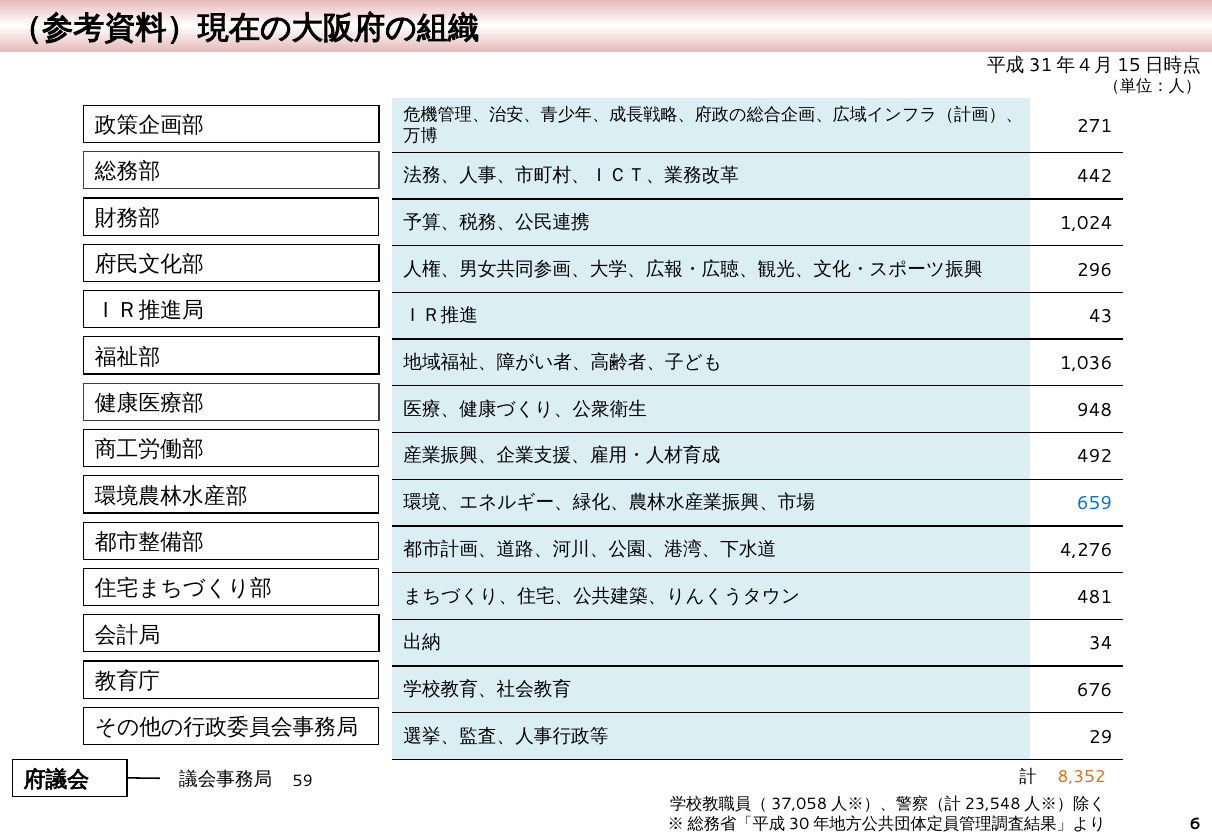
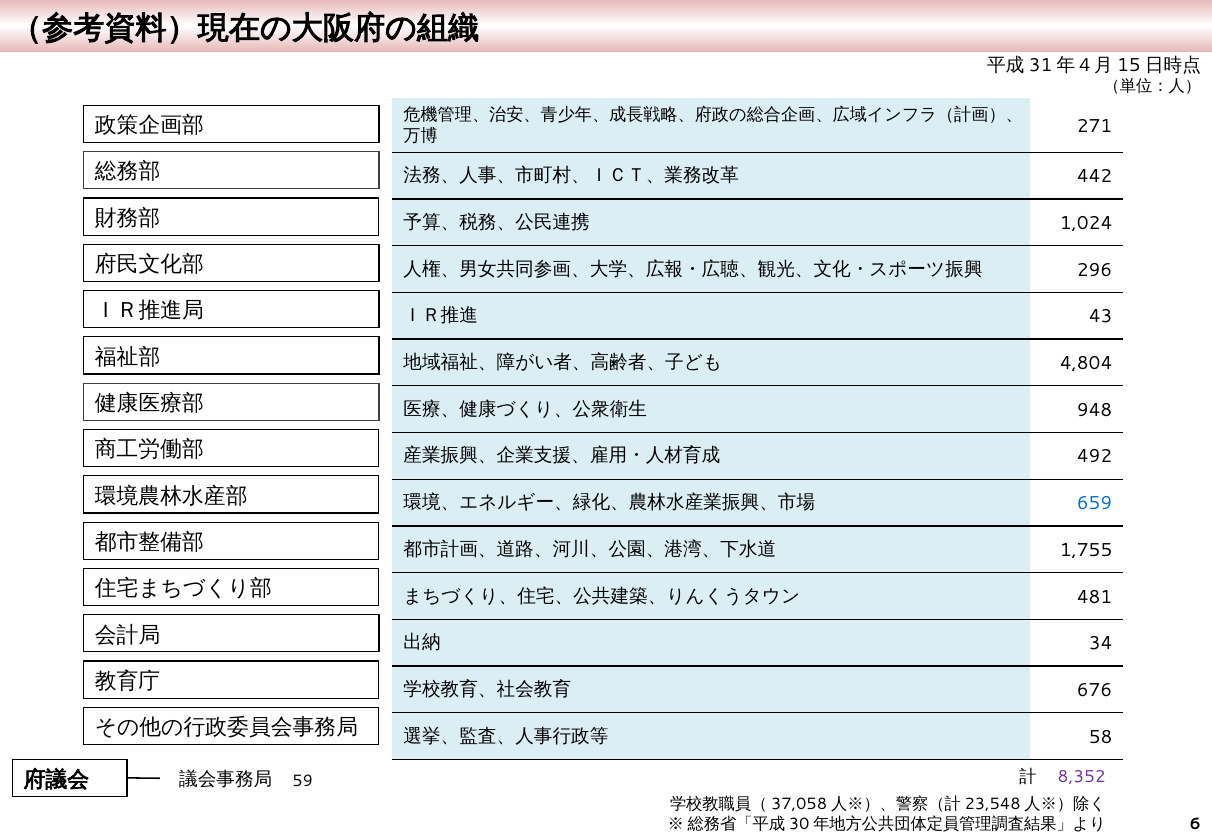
1,036: 1,036 -> 4,804
4,276: 4,276 -> 1,755
29: 29 -> 58
8,352 colour: orange -> purple
